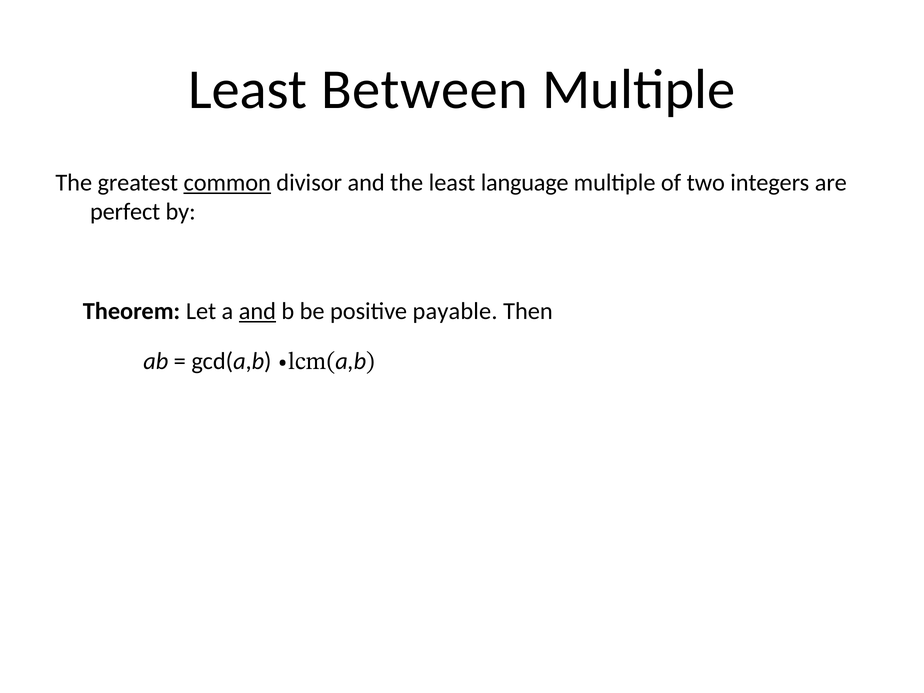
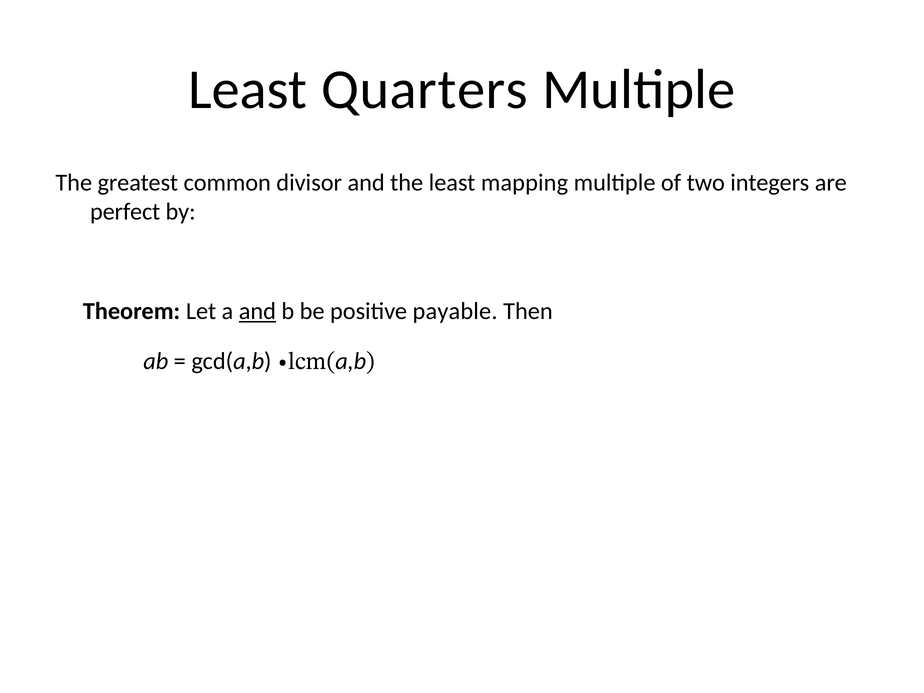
Between: Between -> Quarters
common underline: present -> none
language: language -> mapping
